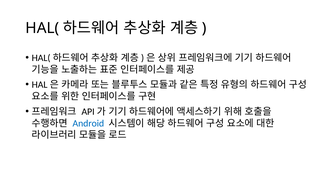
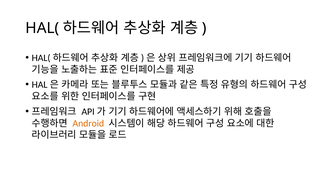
Android colour: blue -> orange
